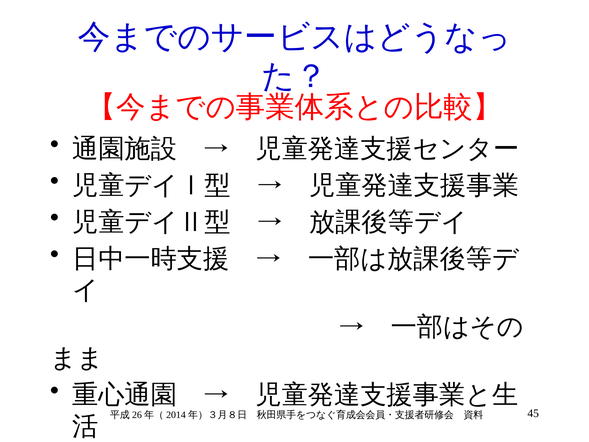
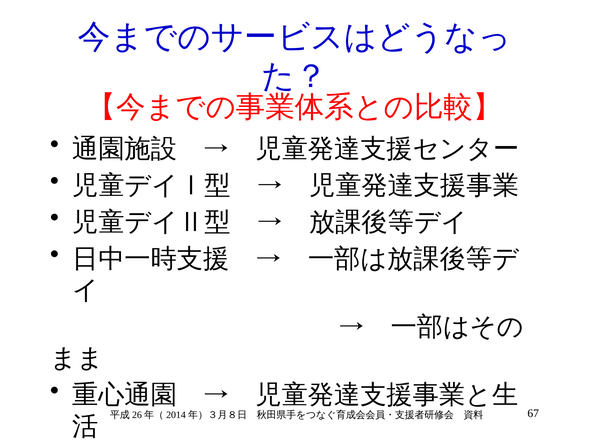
45: 45 -> 67
